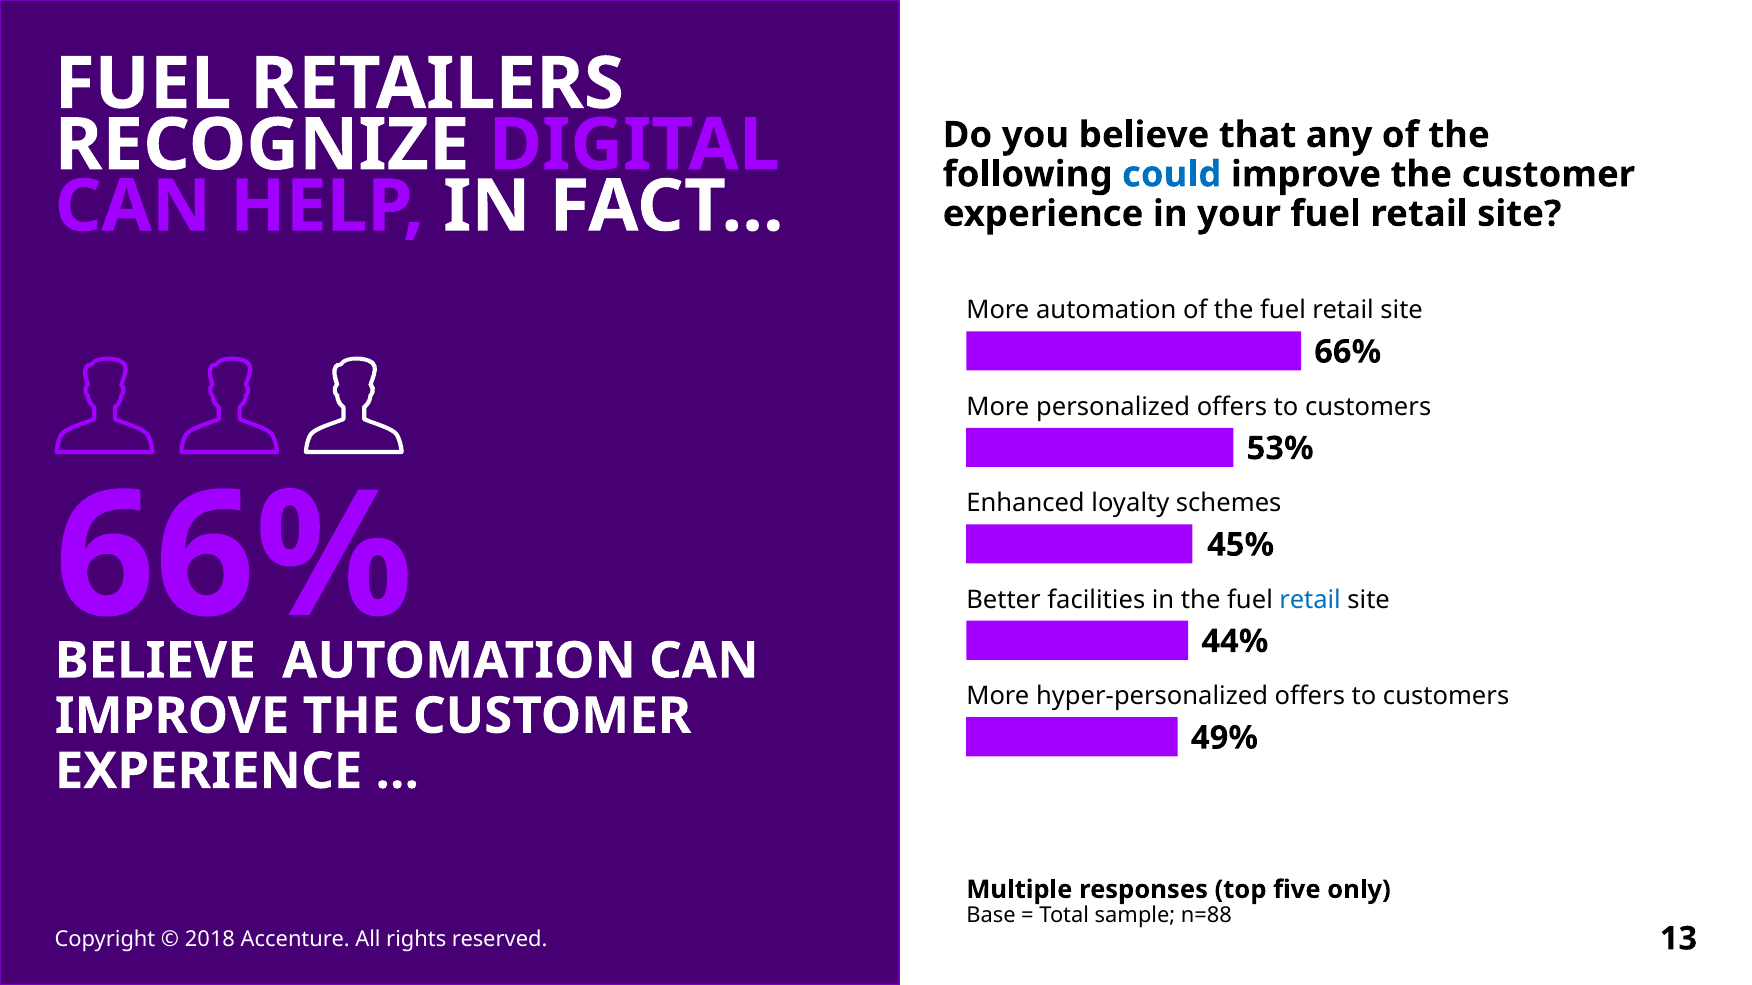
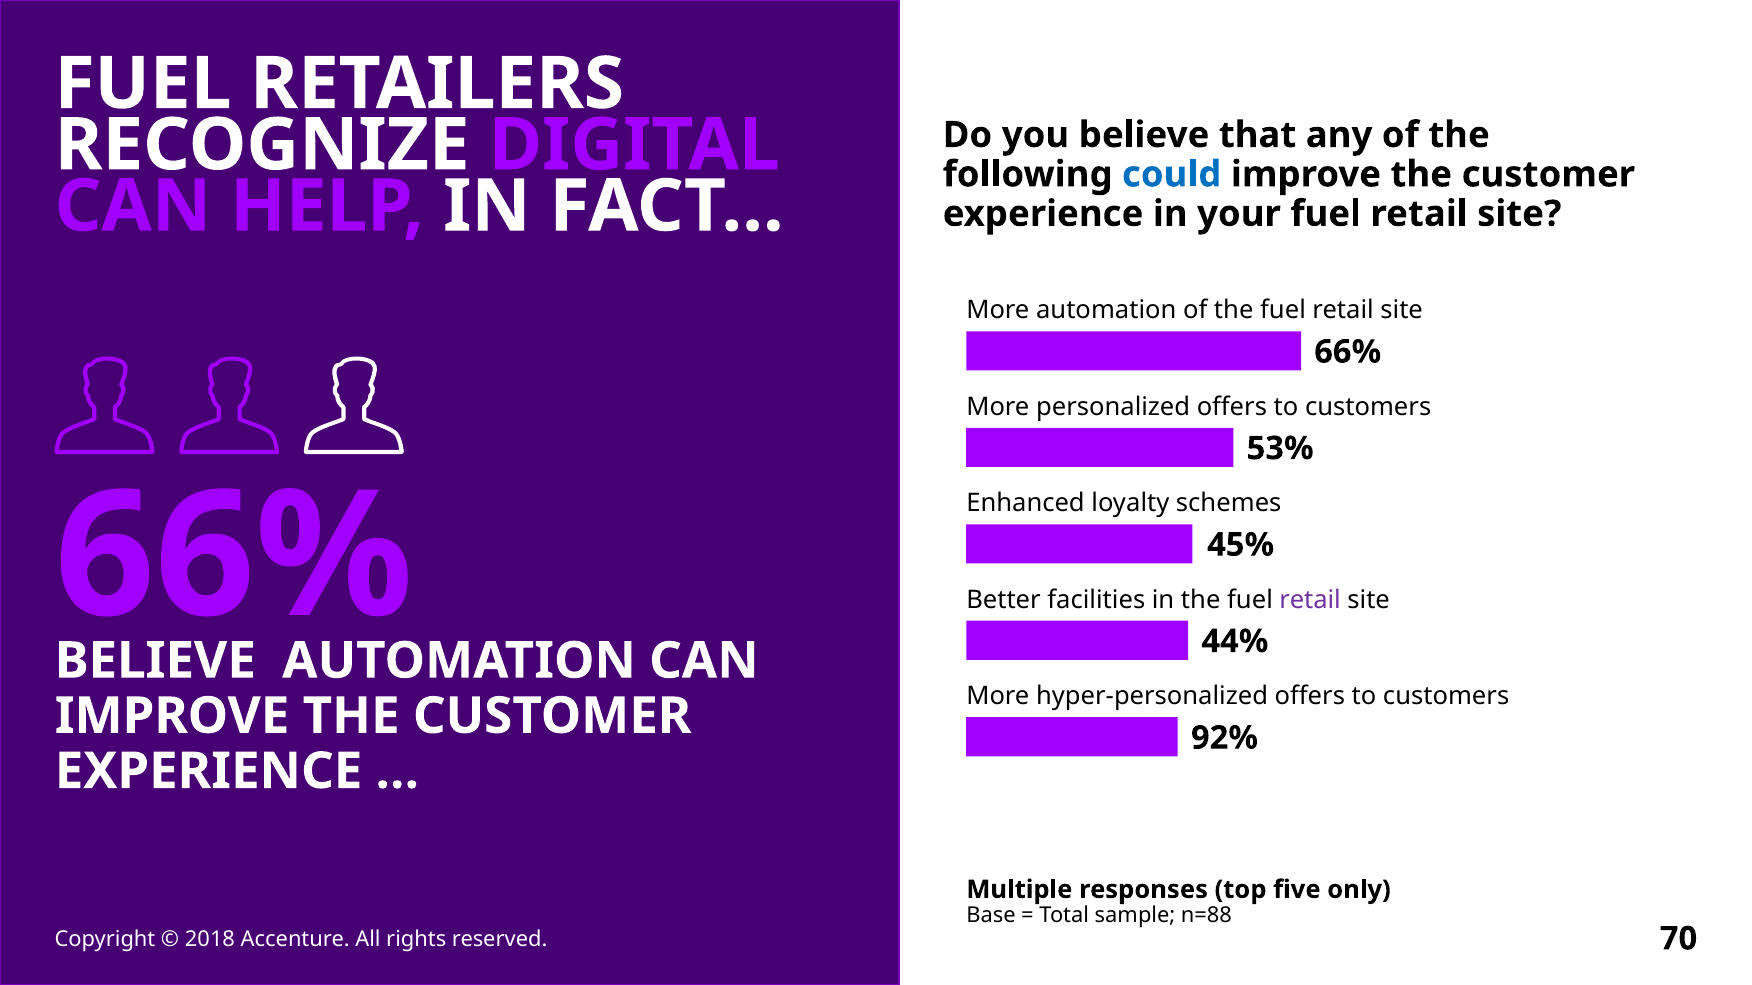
retail at (1310, 600) colour: blue -> purple
49%: 49% -> 92%
13: 13 -> 70
